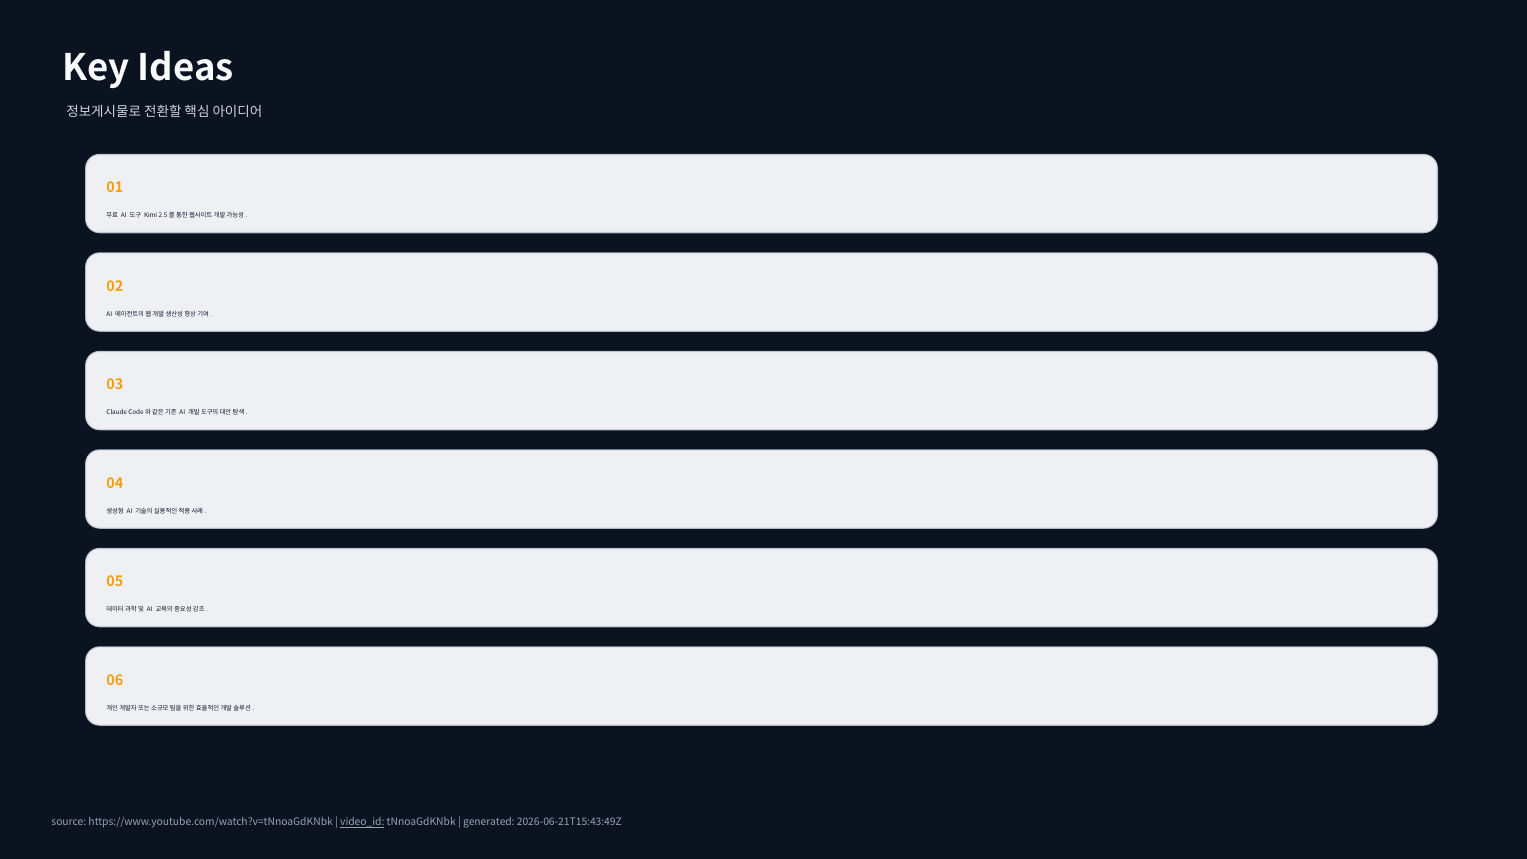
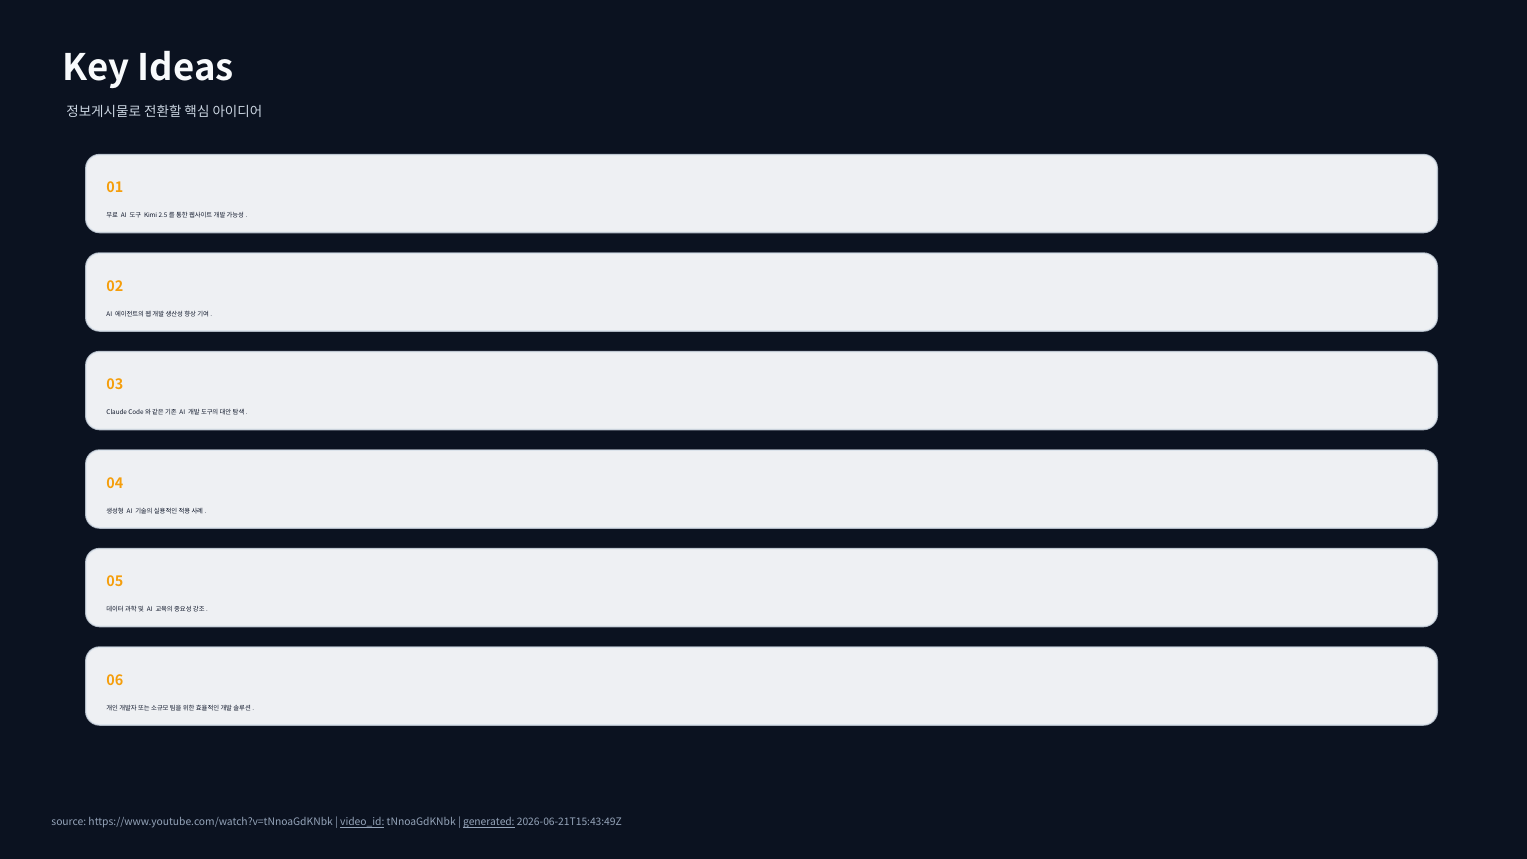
generated underline: none -> present
